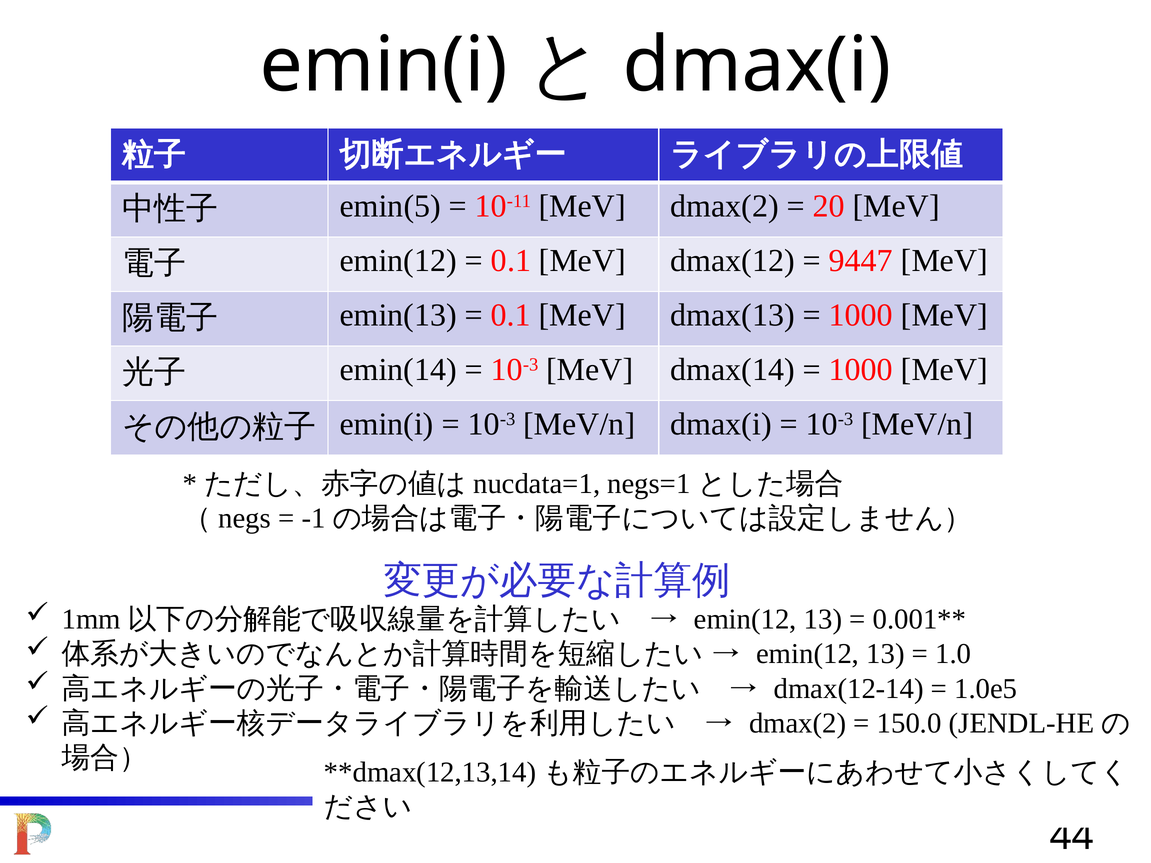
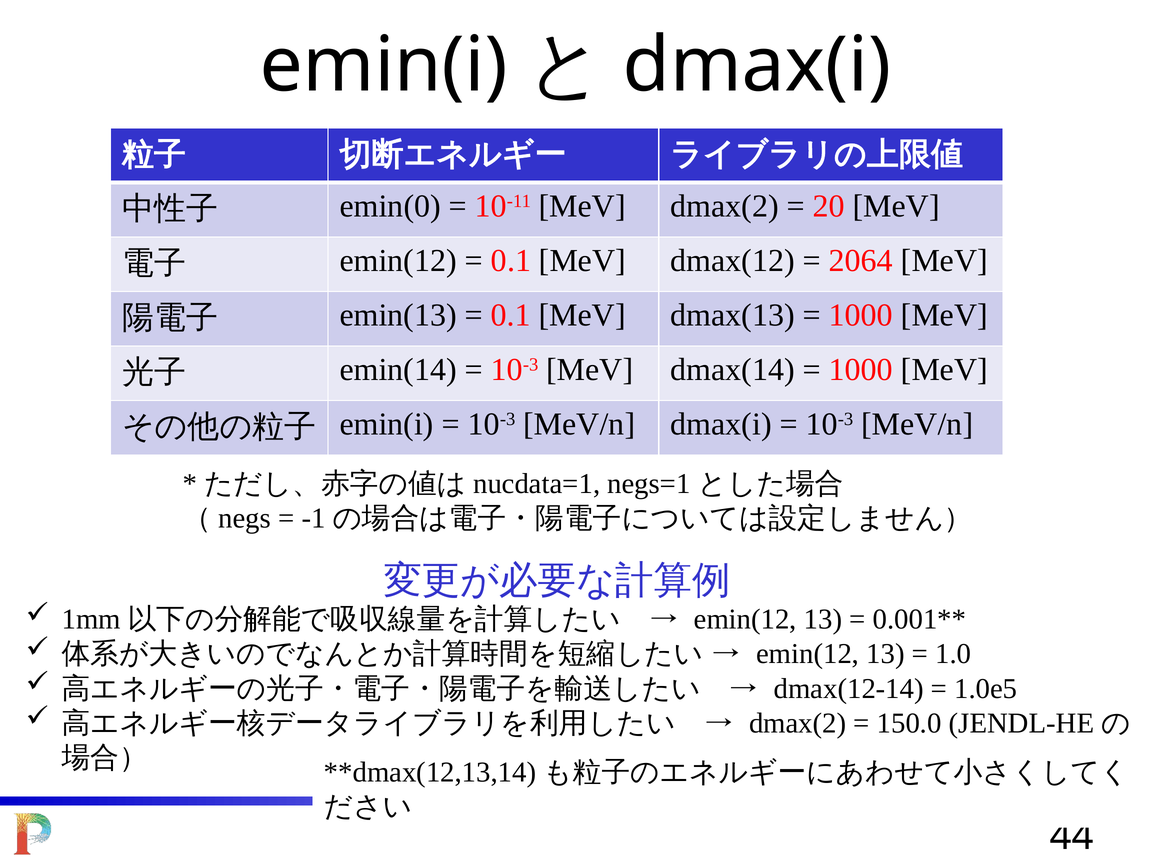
emin(5: emin(5 -> emin(0
9447: 9447 -> 2064
